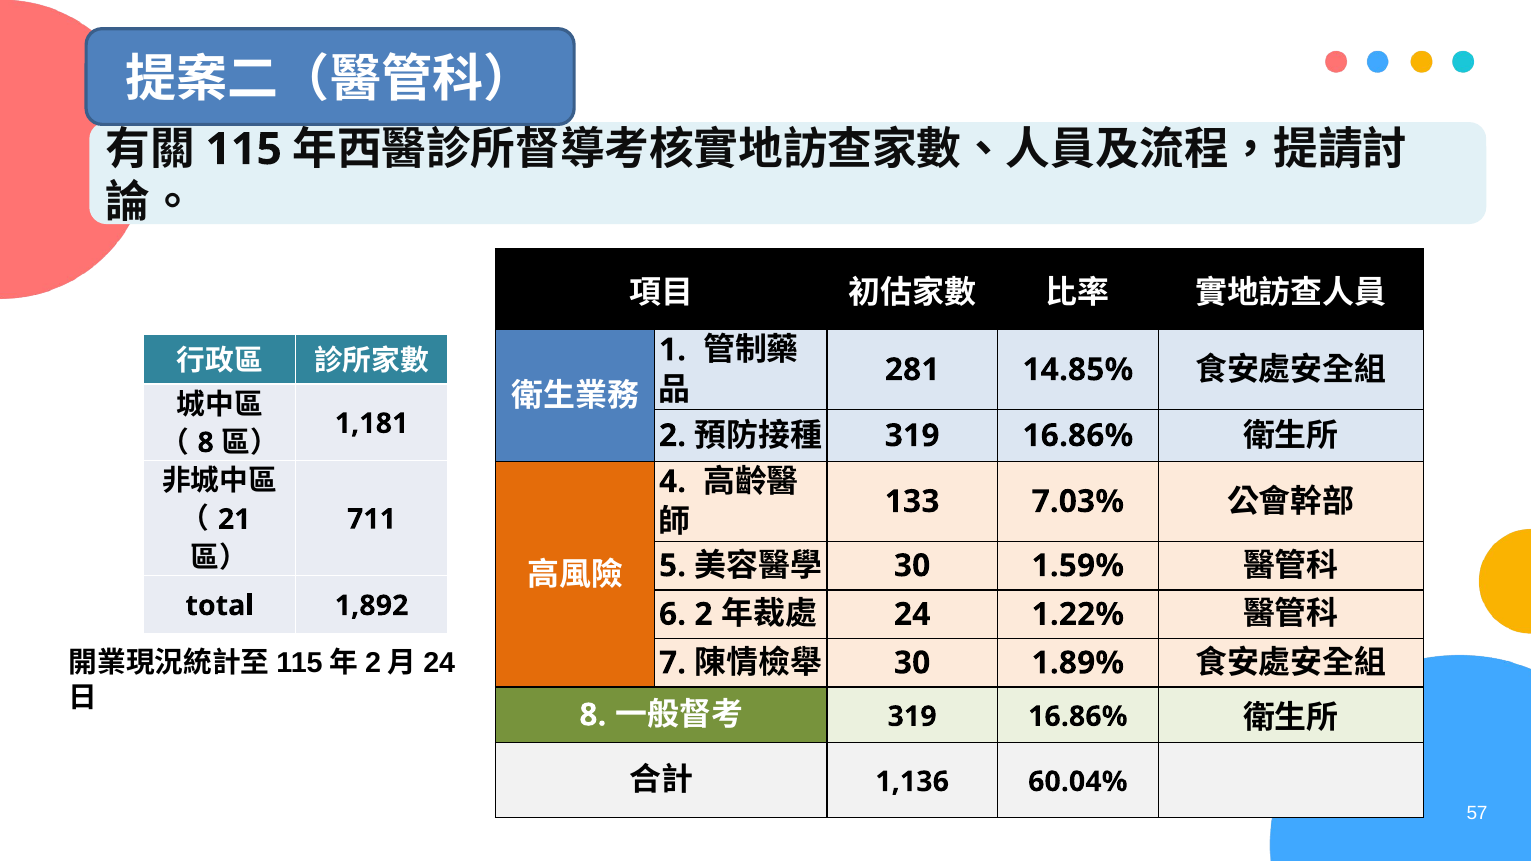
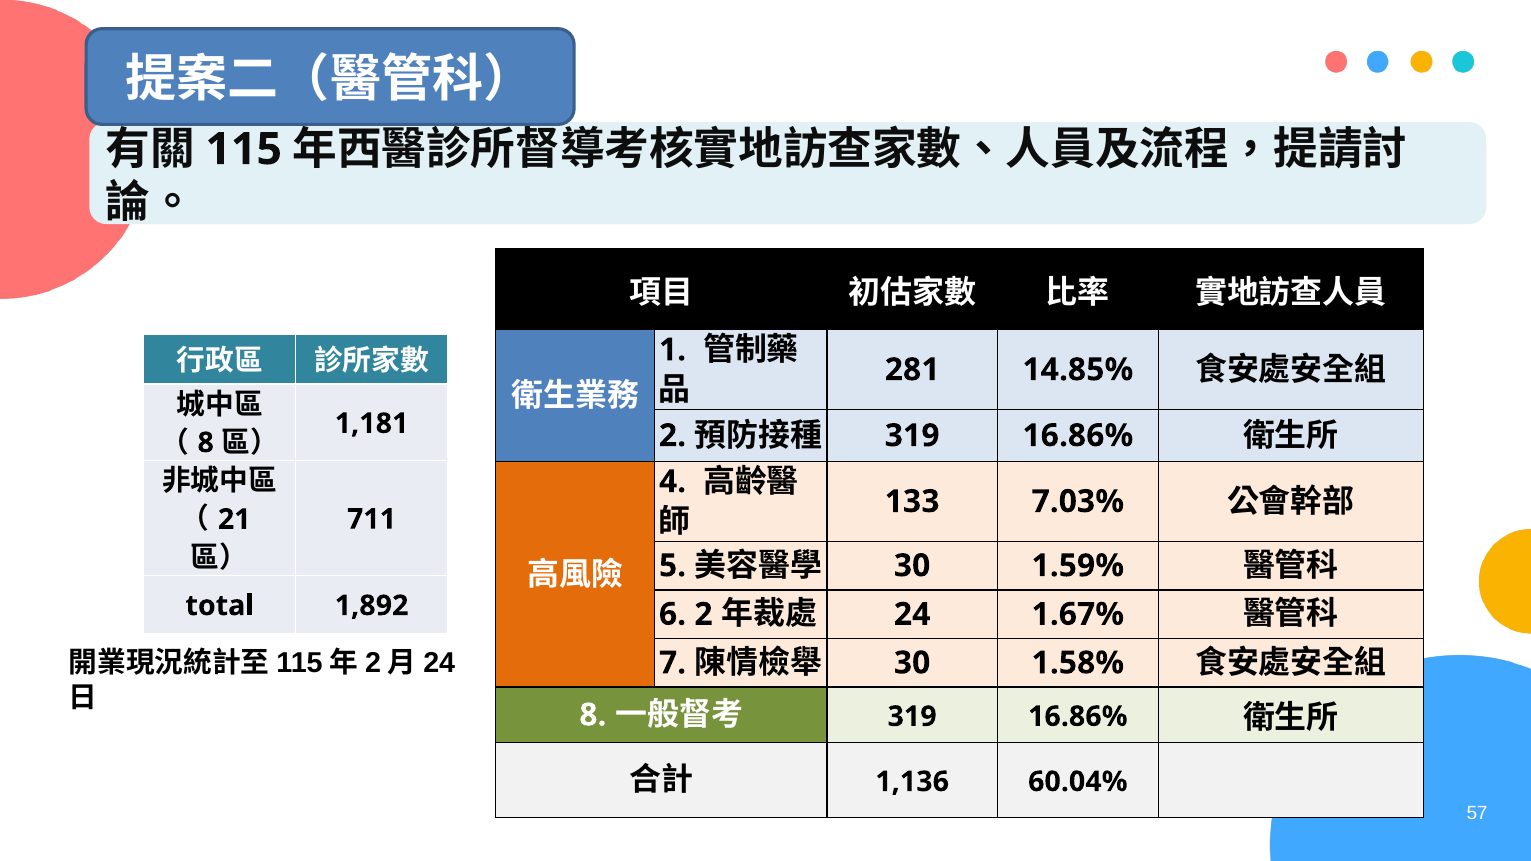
1.22%: 1.22% -> 1.67%
1.89%: 1.89% -> 1.58%
